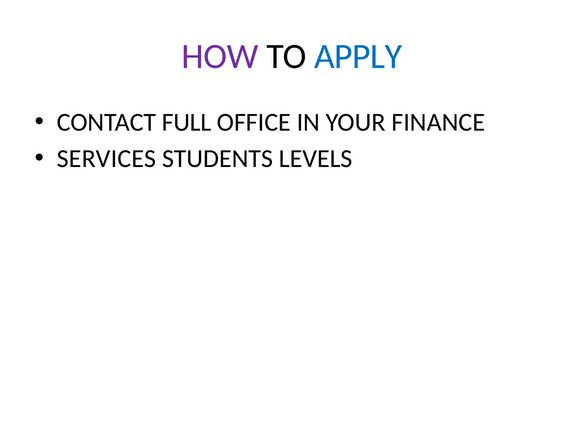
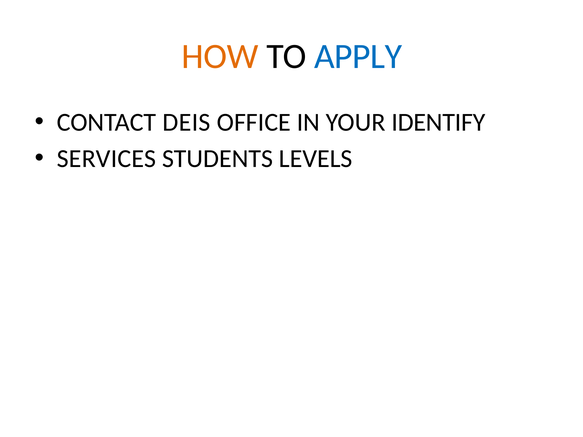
HOW colour: purple -> orange
FULL: FULL -> DEIS
FINANCE: FINANCE -> IDENTIFY
